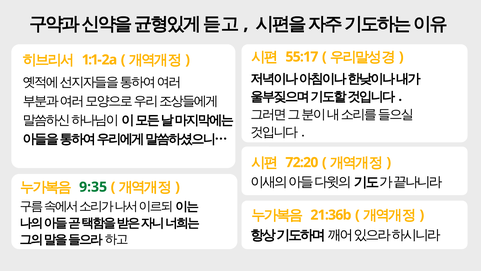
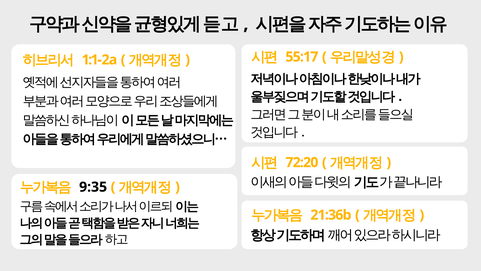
9:35 colour: green -> black
